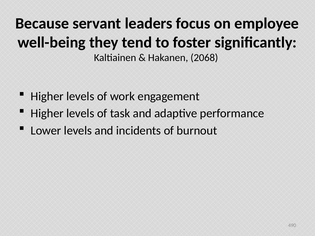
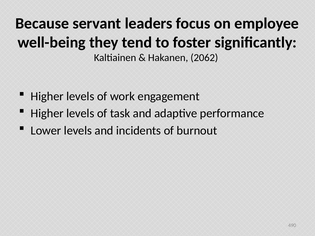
2068: 2068 -> 2062
